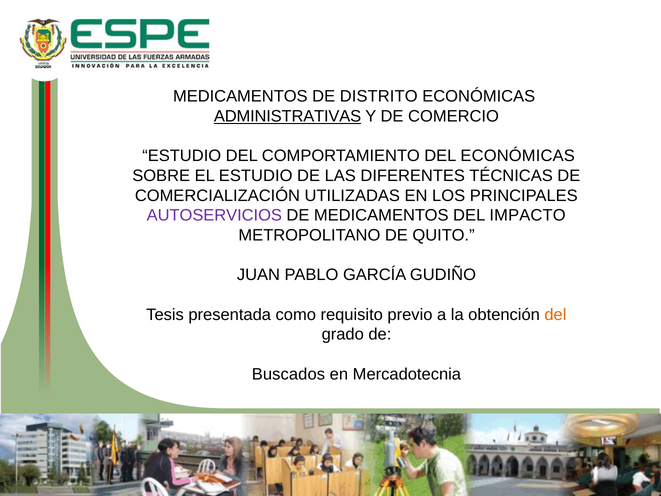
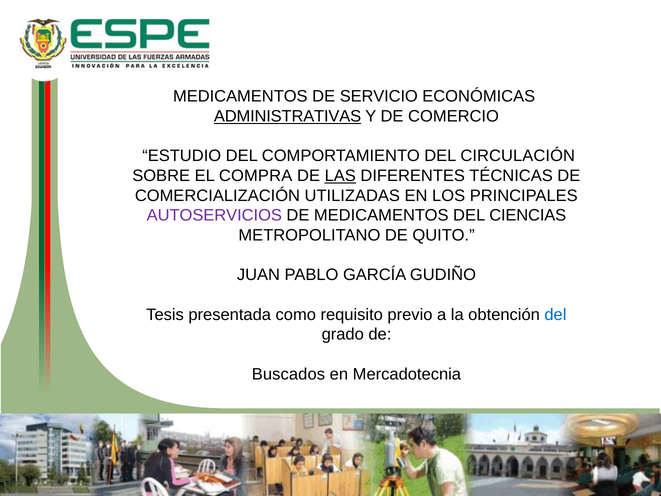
DISTRITO: DISTRITO -> SERVICIO
DEL ECONÓMICAS: ECONÓMICAS -> CIRCULACIÓN
EL ESTUDIO: ESTUDIO -> COMPRA
LAS underline: none -> present
IMPACTO: IMPACTO -> CIENCIAS
del at (555, 314) colour: orange -> blue
